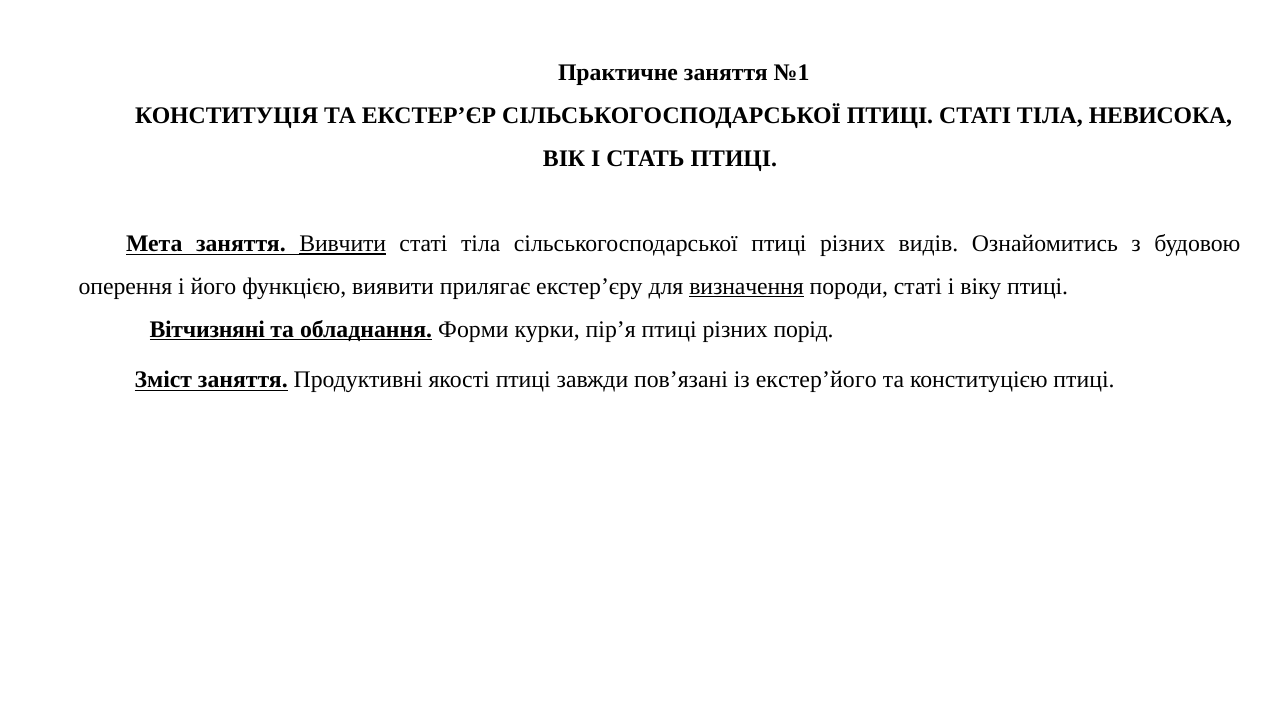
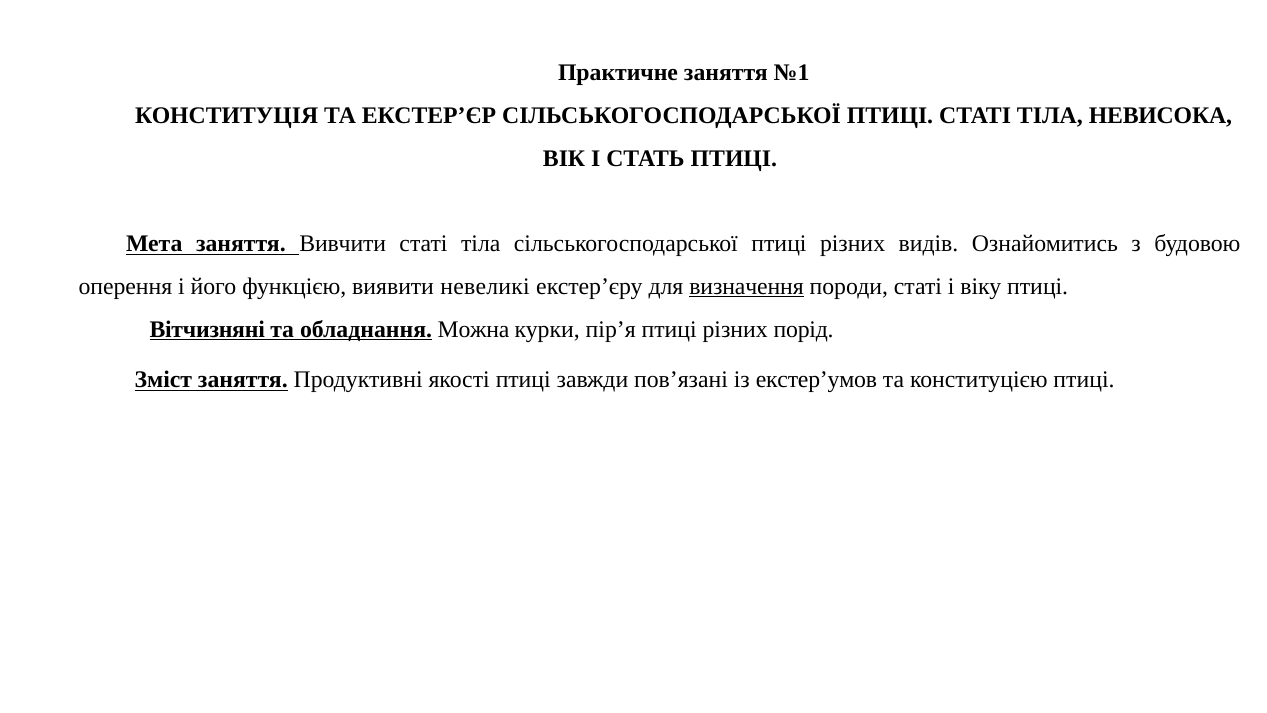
Вивчити underline: present -> none
прилягає: прилягає -> невеликі
Форми: Форми -> Можна
екстер’його: екстер’його -> екстер’умов
